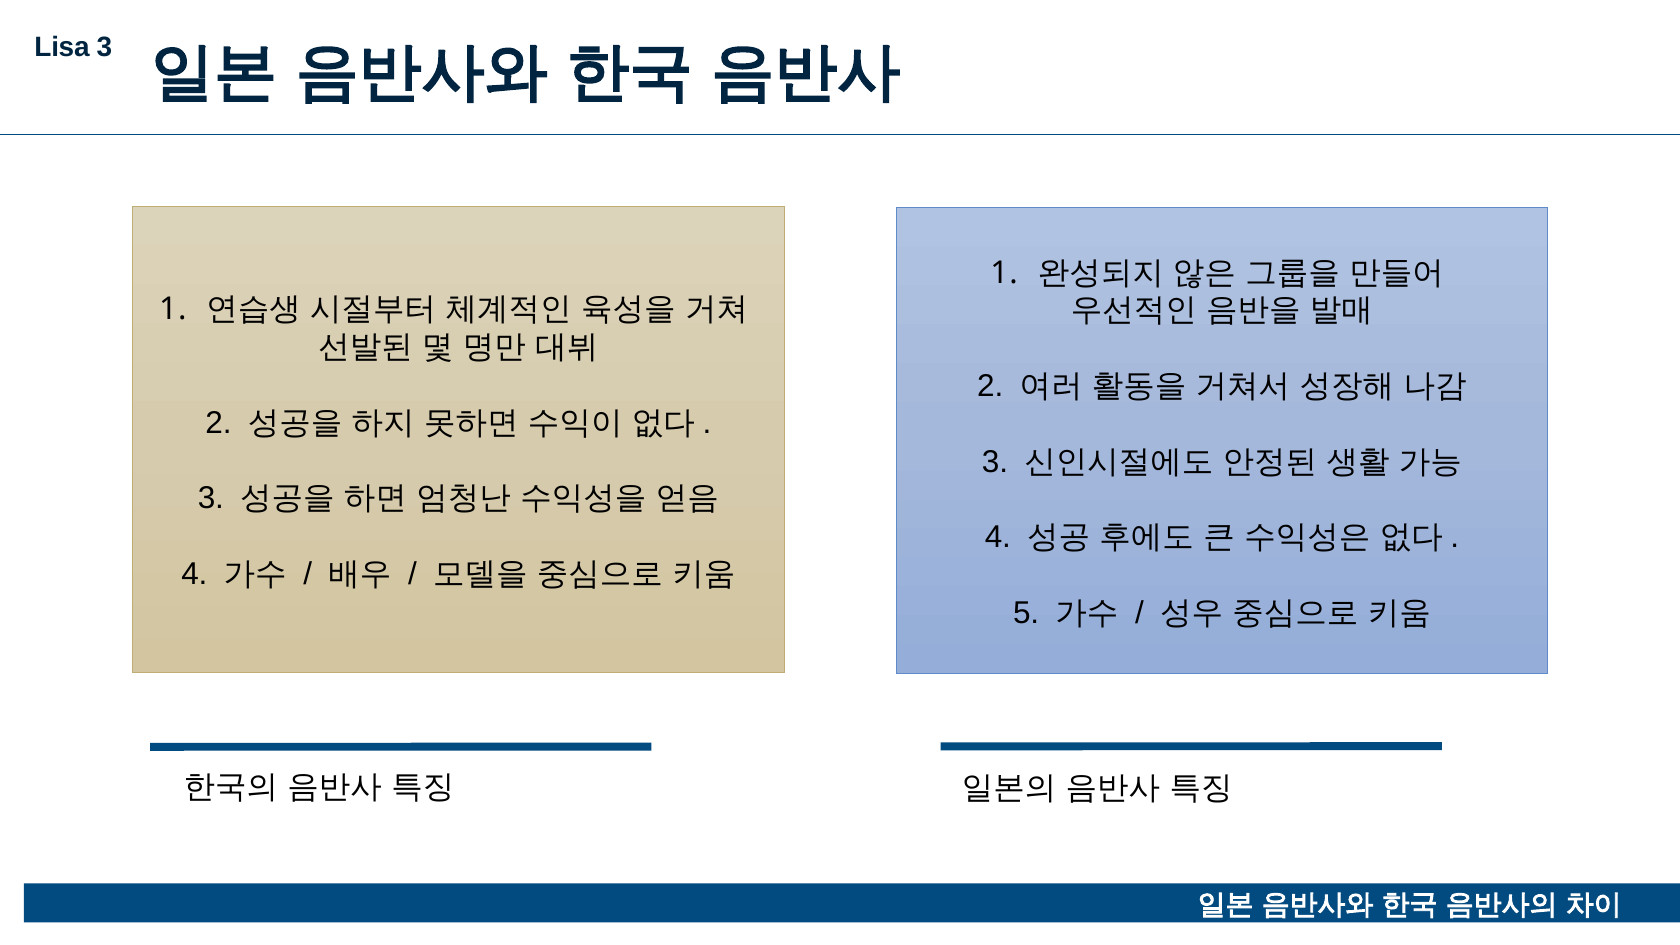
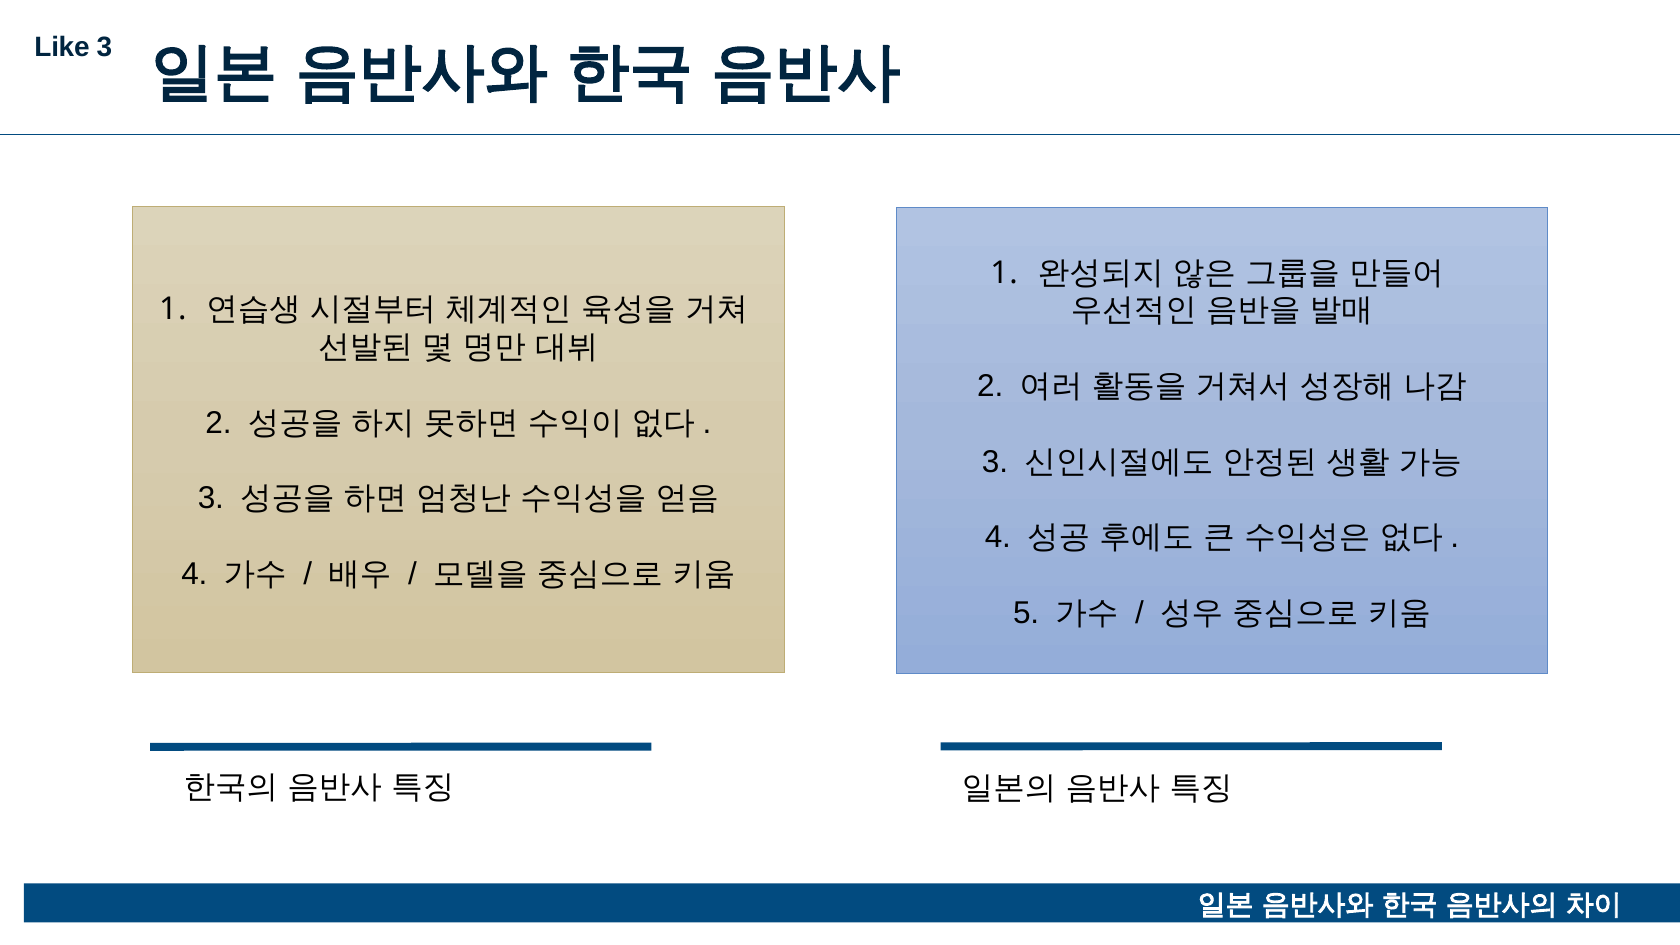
Lisa: Lisa -> Like
